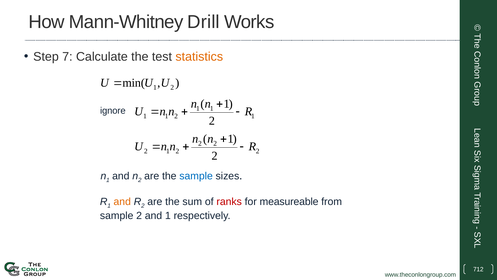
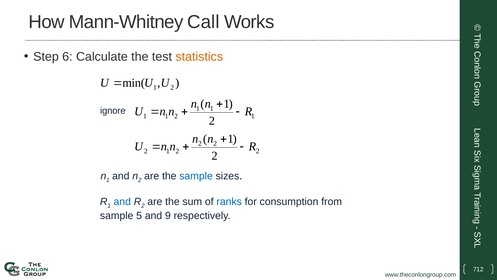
Drill: Drill -> Call
7: 7 -> 6
and at (122, 201) colour: orange -> blue
ranks colour: red -> blue
measureable: measureable -> consumption
sample 2: 2 -> 5
and 1: 1 -> 9
